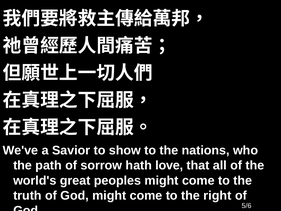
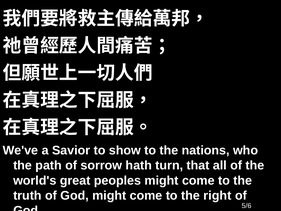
love: love -> turn
